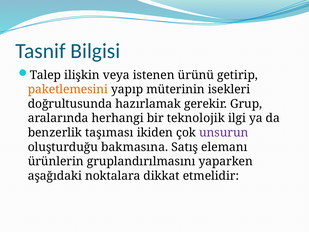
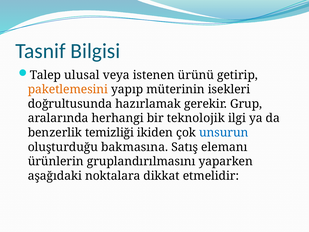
ilişkin: ilişkin -> ulusal
taşıması: taşıması -> temizliği
unsurun colour: purple -> blue
